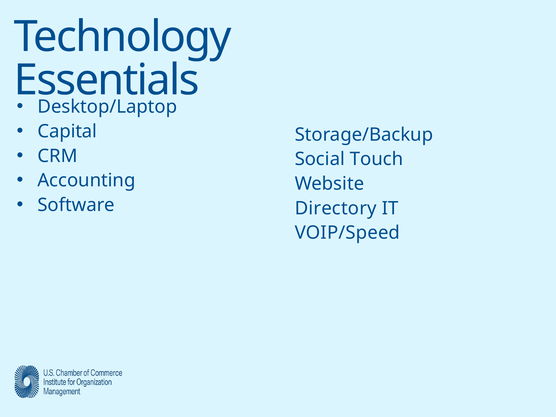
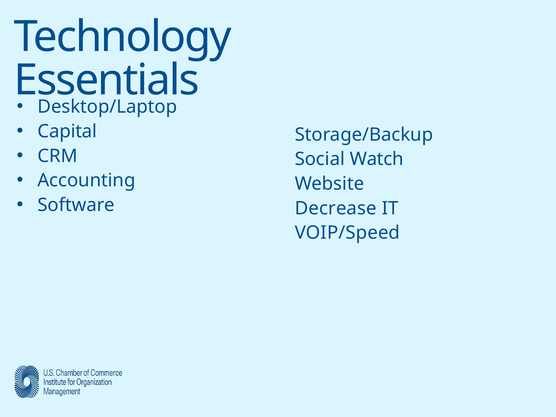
Touch: Touch -> Watch
Directory: Directory -> Decrease
